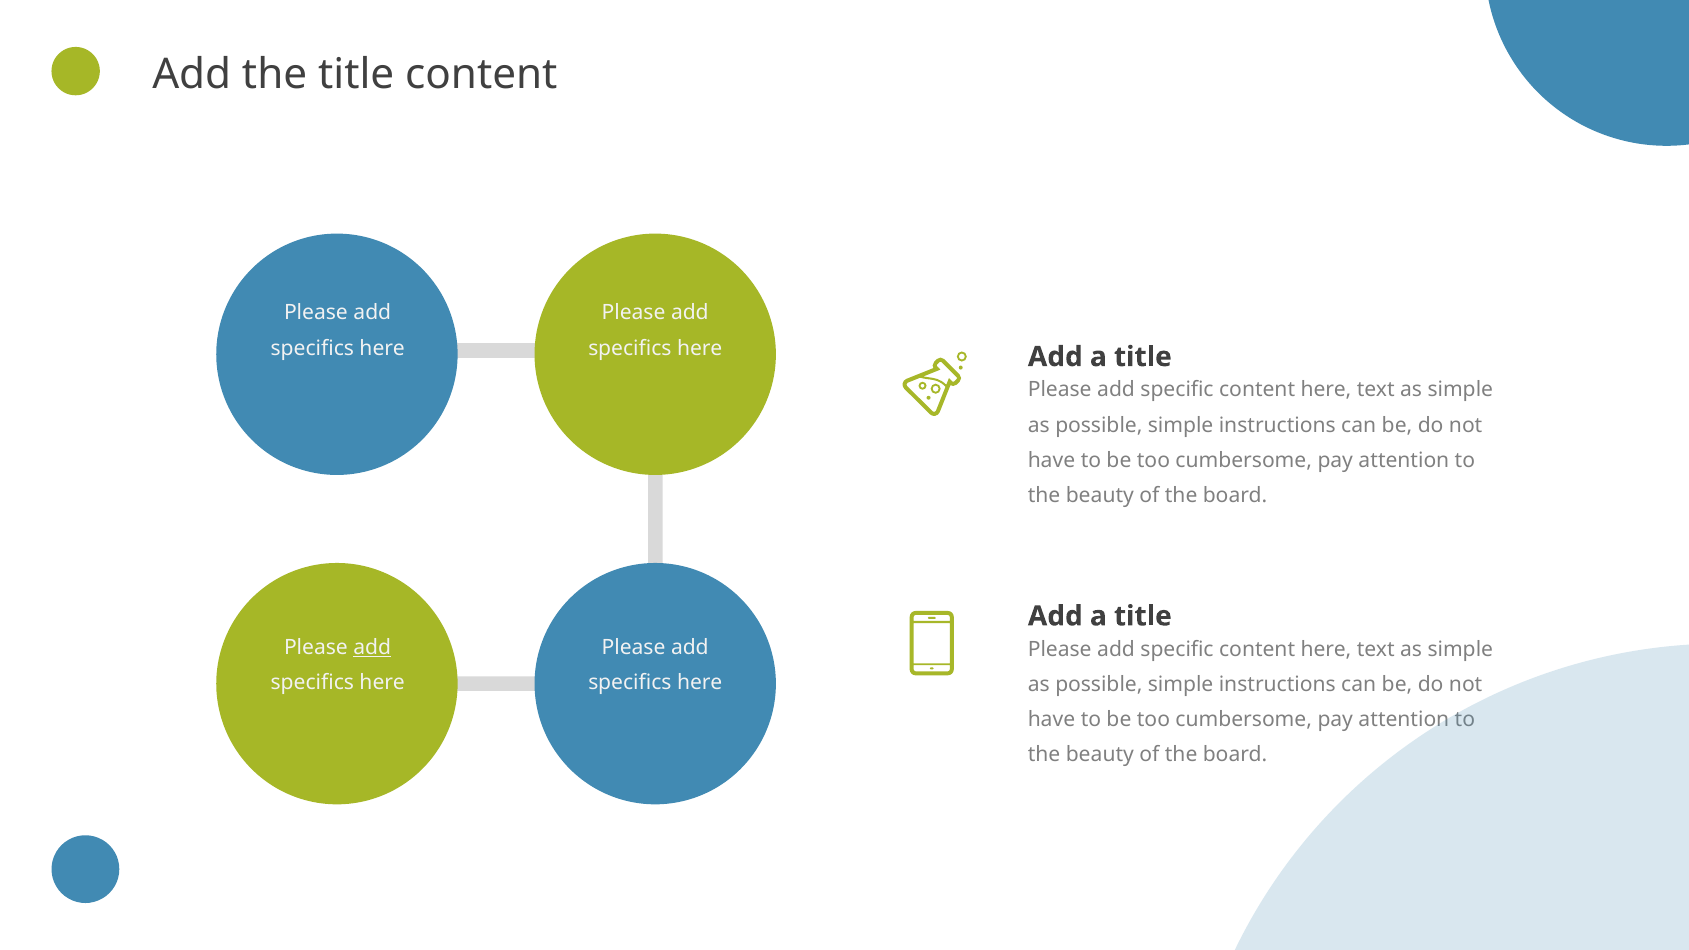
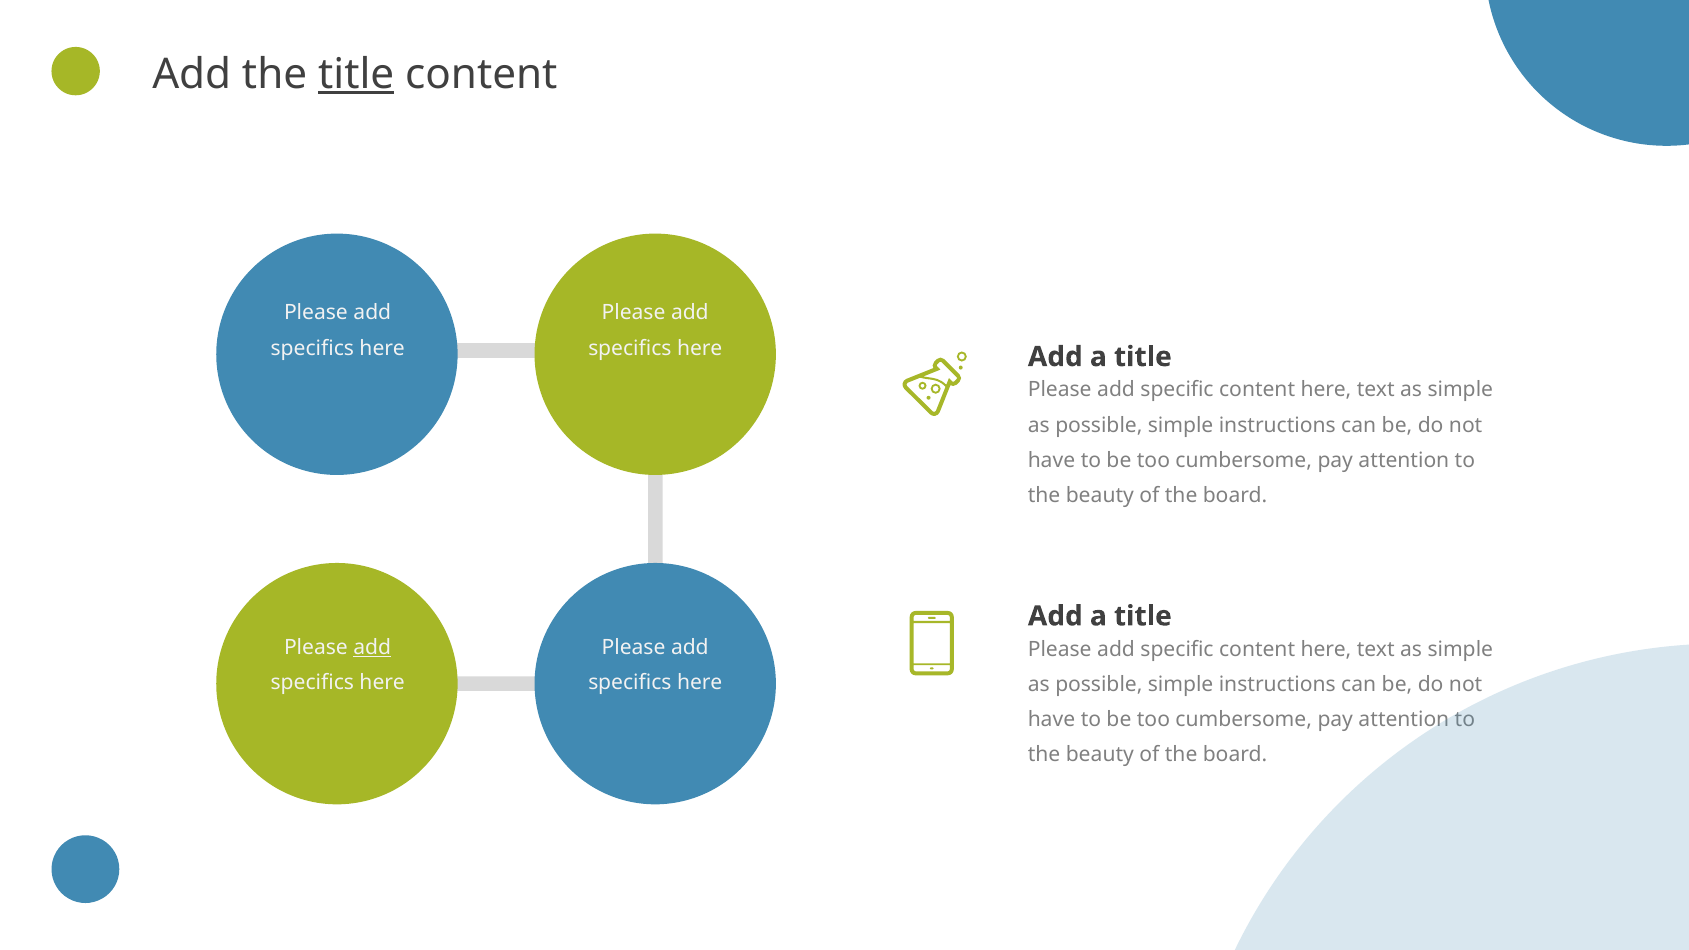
title at (356, 74) underline: none -> present
